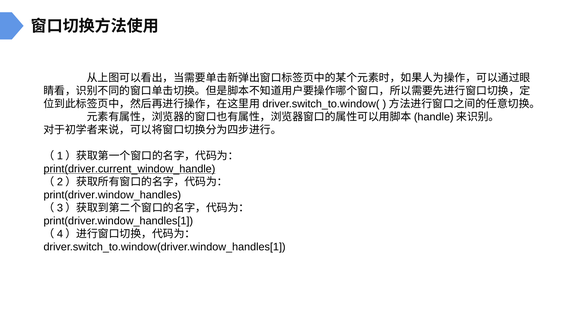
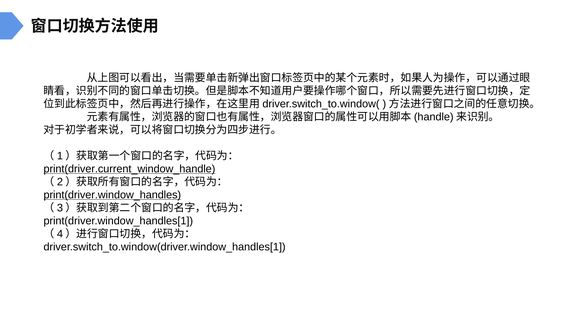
print(driver.window_handles underline: none -> present
